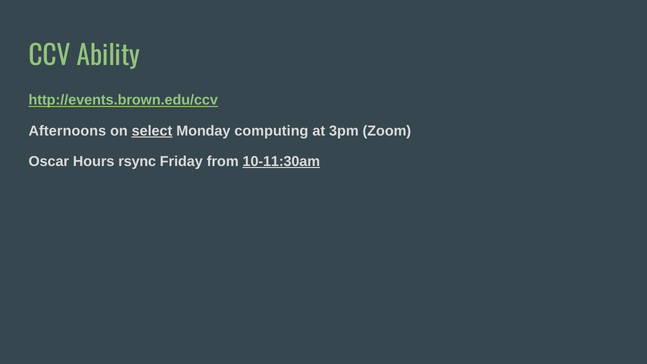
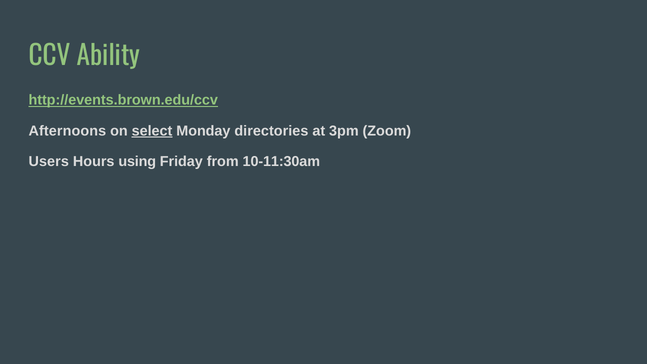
computing: computing -> directories
Oscar: Oscar -> Users
rsync: rsync -> using
10-11:30am underline: present -> none
